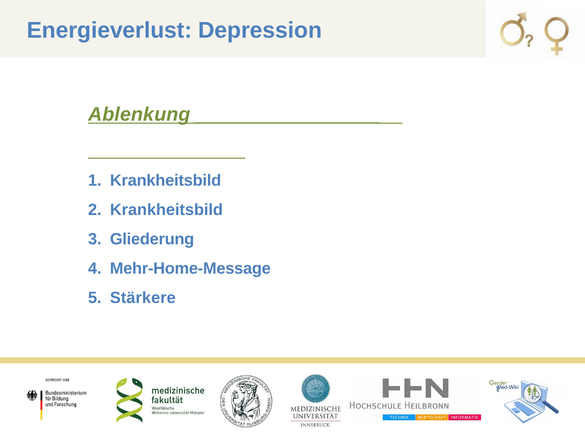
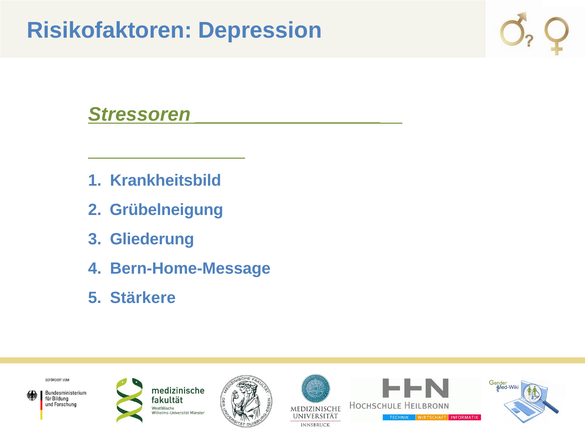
Energieverlust: Energieverlust -> Risikofaktoren
Ablenkung: Ablenkung -> Stressoren
Krankheitsbild at (166, 210): Krankheitsbild -> Grübelneigung
Mehr-Home-Message: Mehr-Home-Message -> Bern-Home-Message
